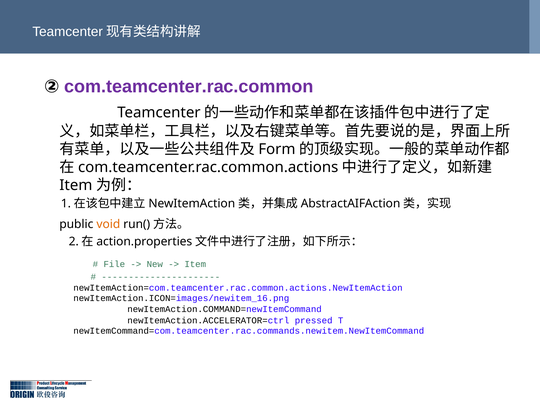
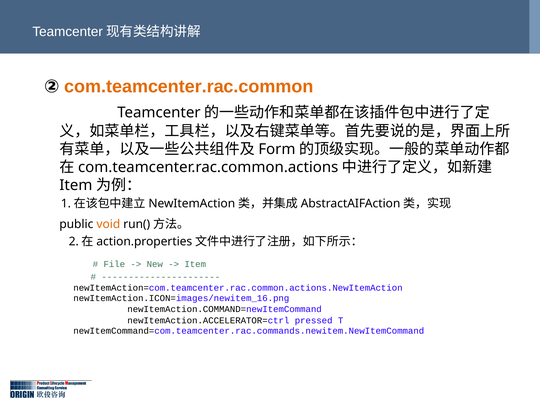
com.teamcenter.rac.common colour: purple -> orange
